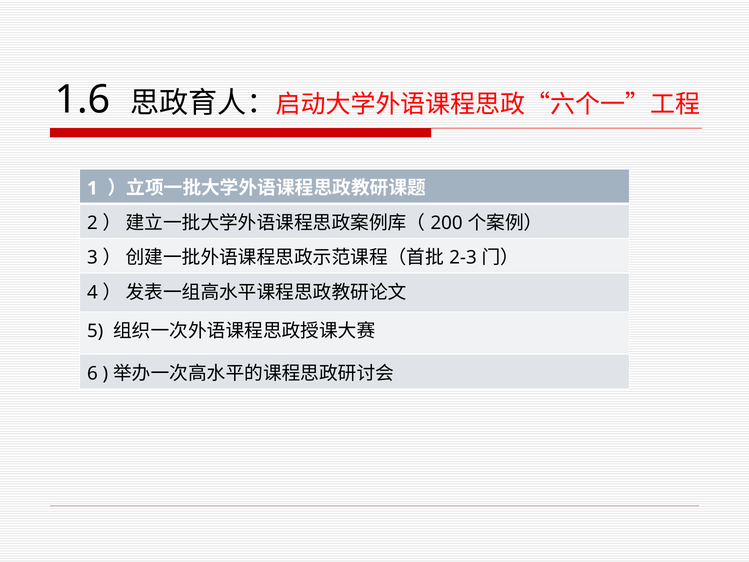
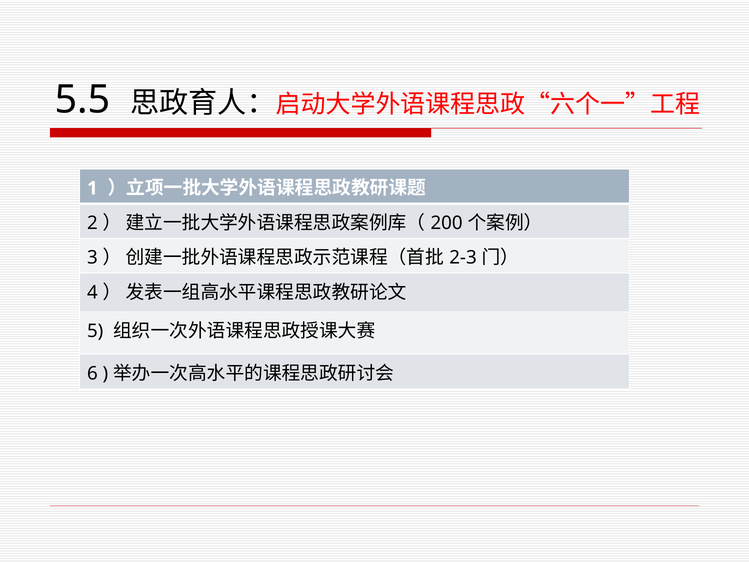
1.6: 1.6 -> 5.5
